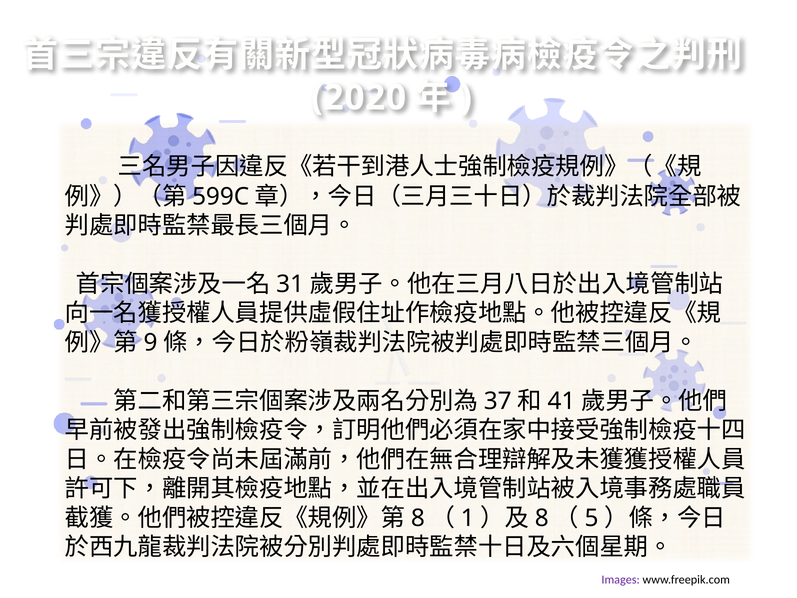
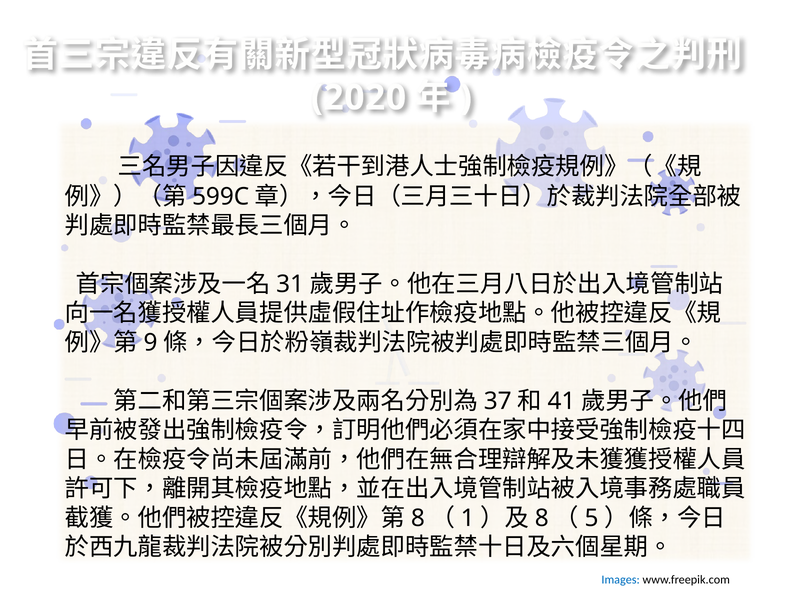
Images colour: purple -> blue
